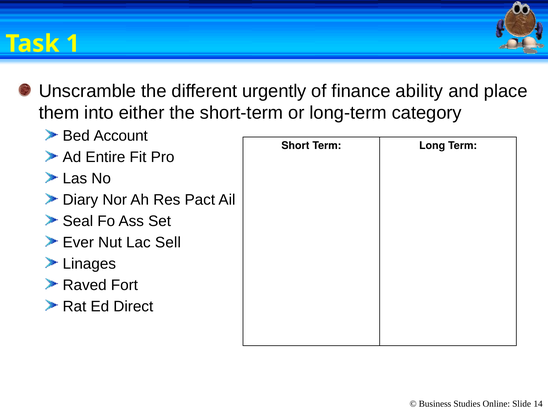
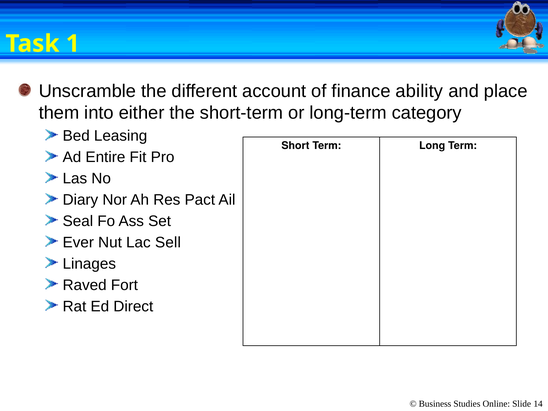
urgently: urgently -> account
Account: Account -> Leasing
